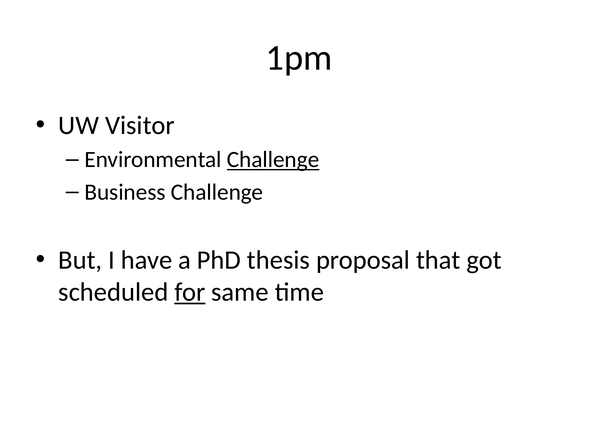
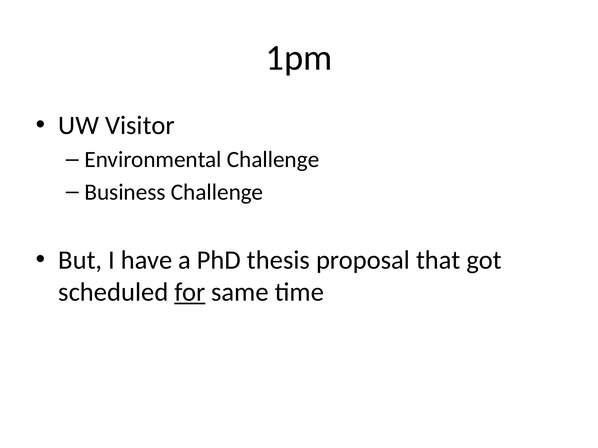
Challenge at (273, 160) underline: present -> none
